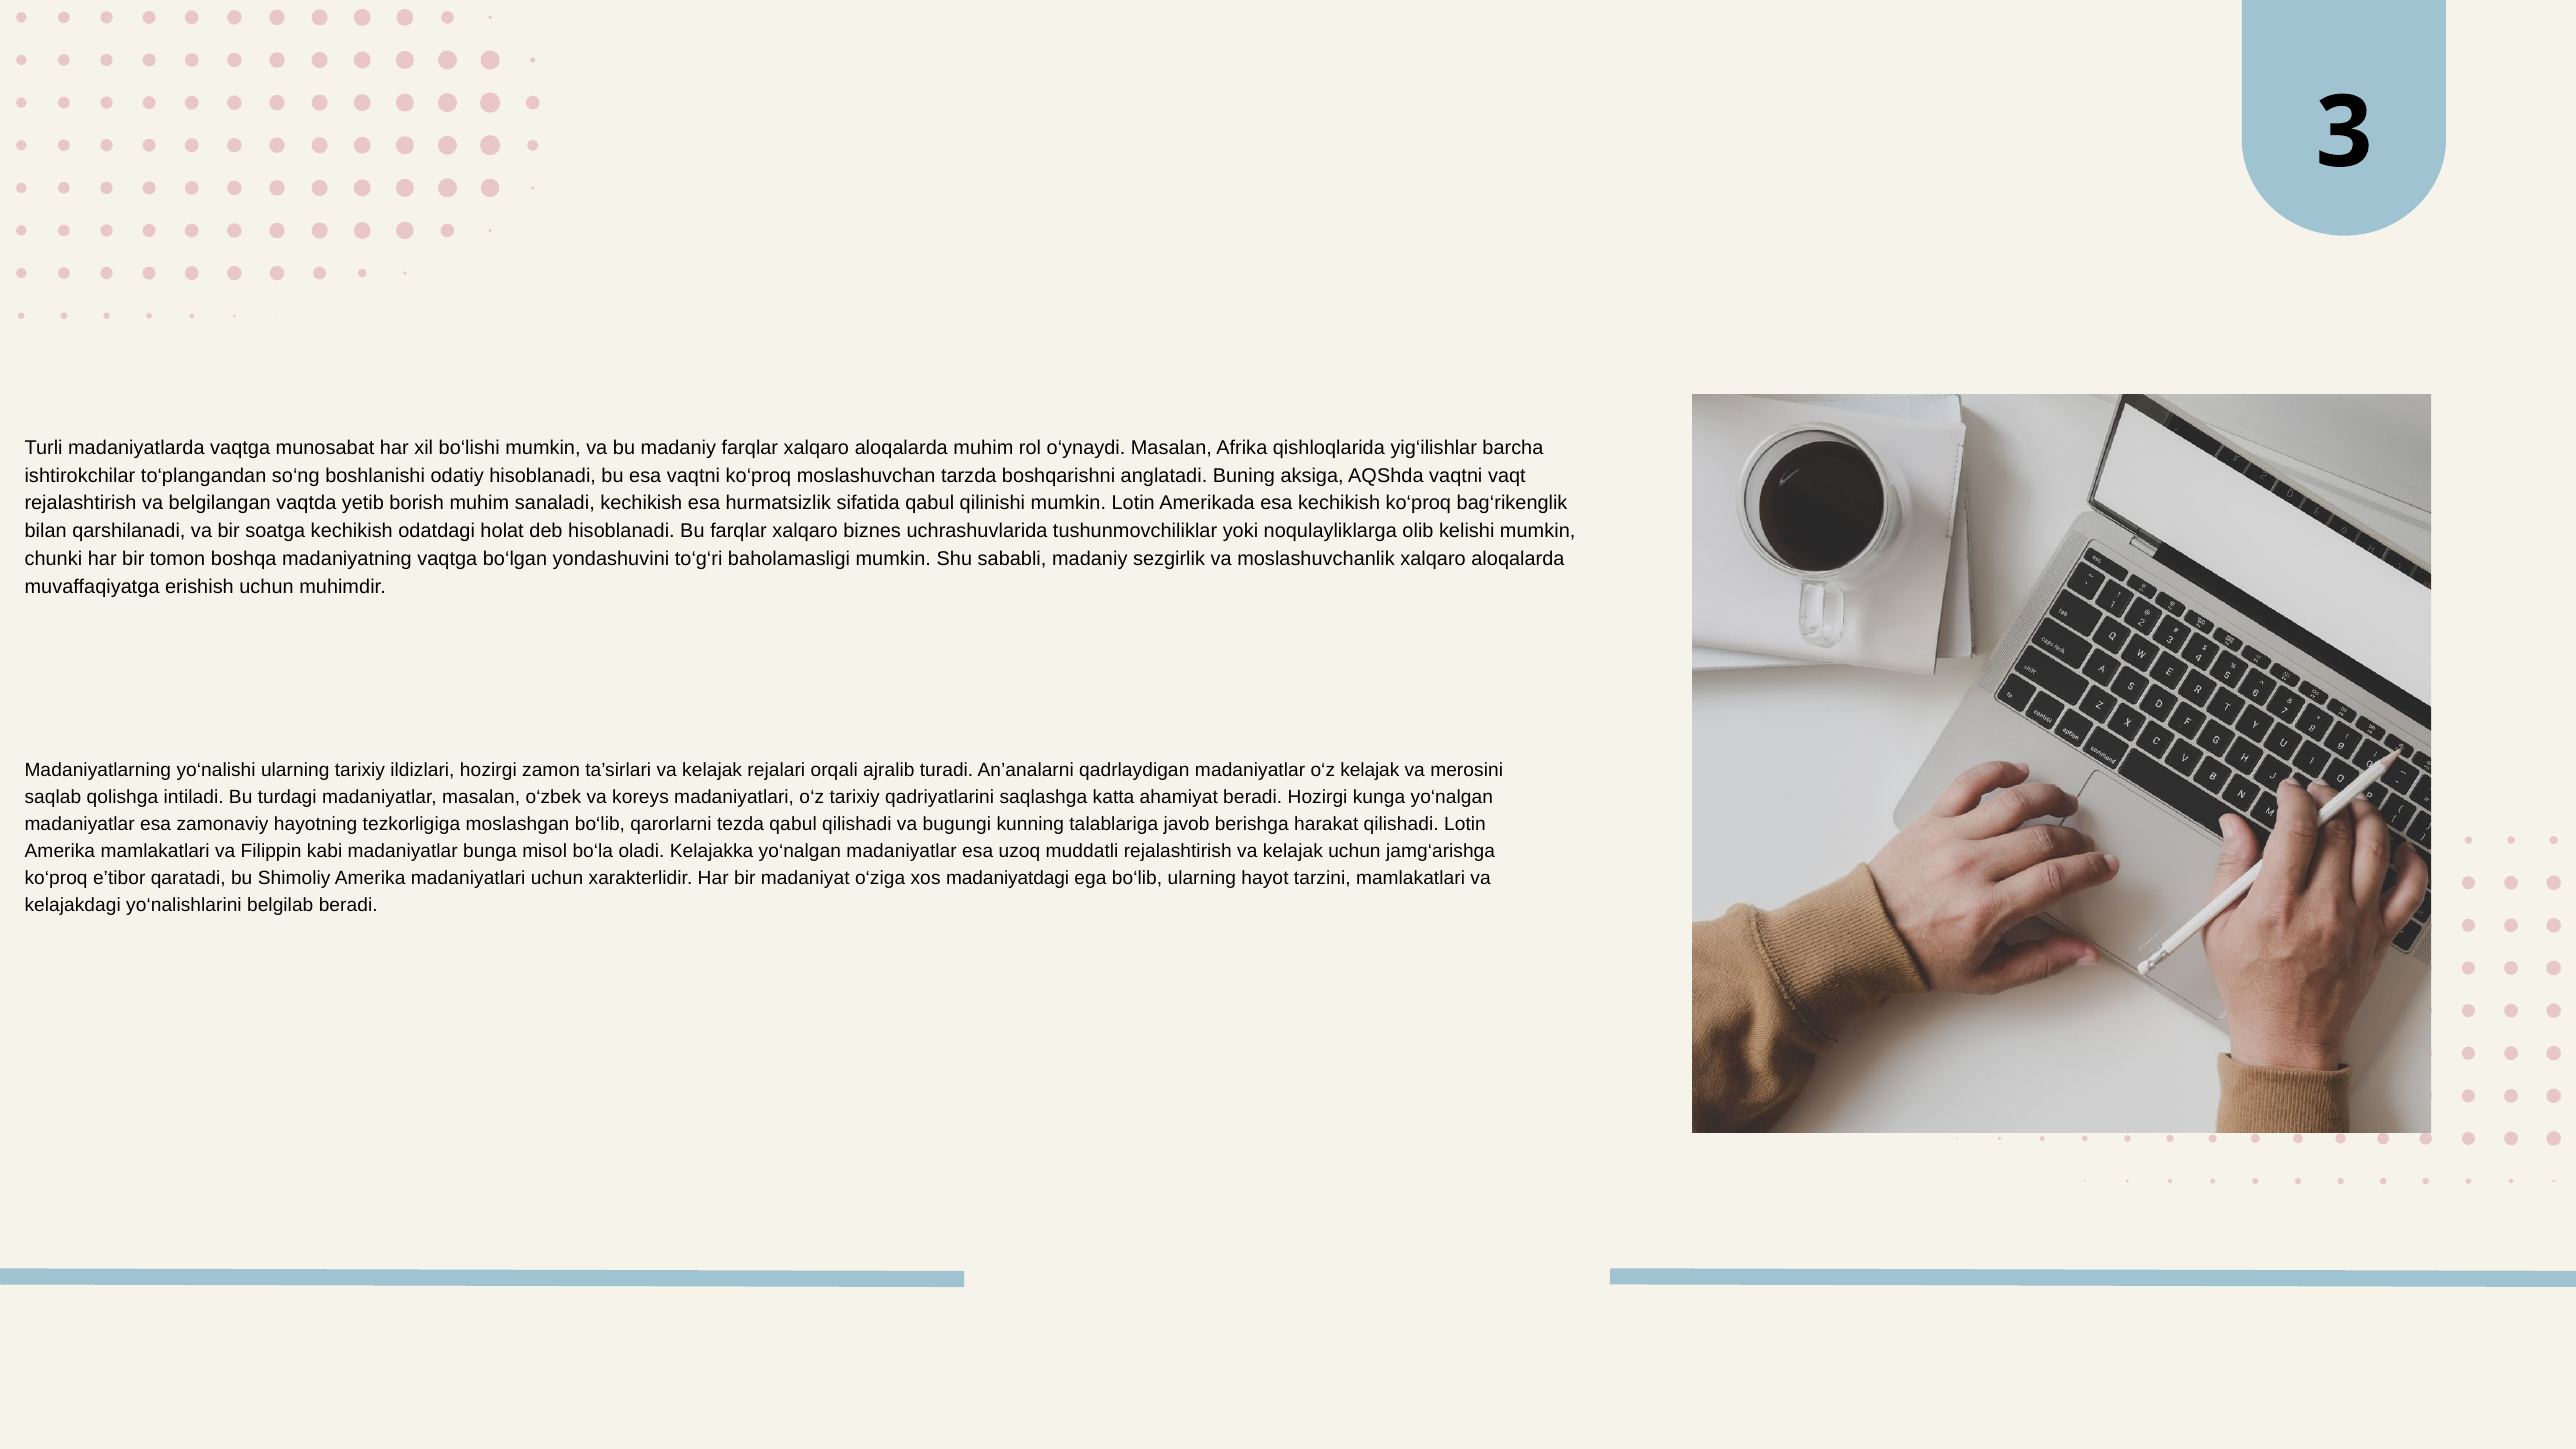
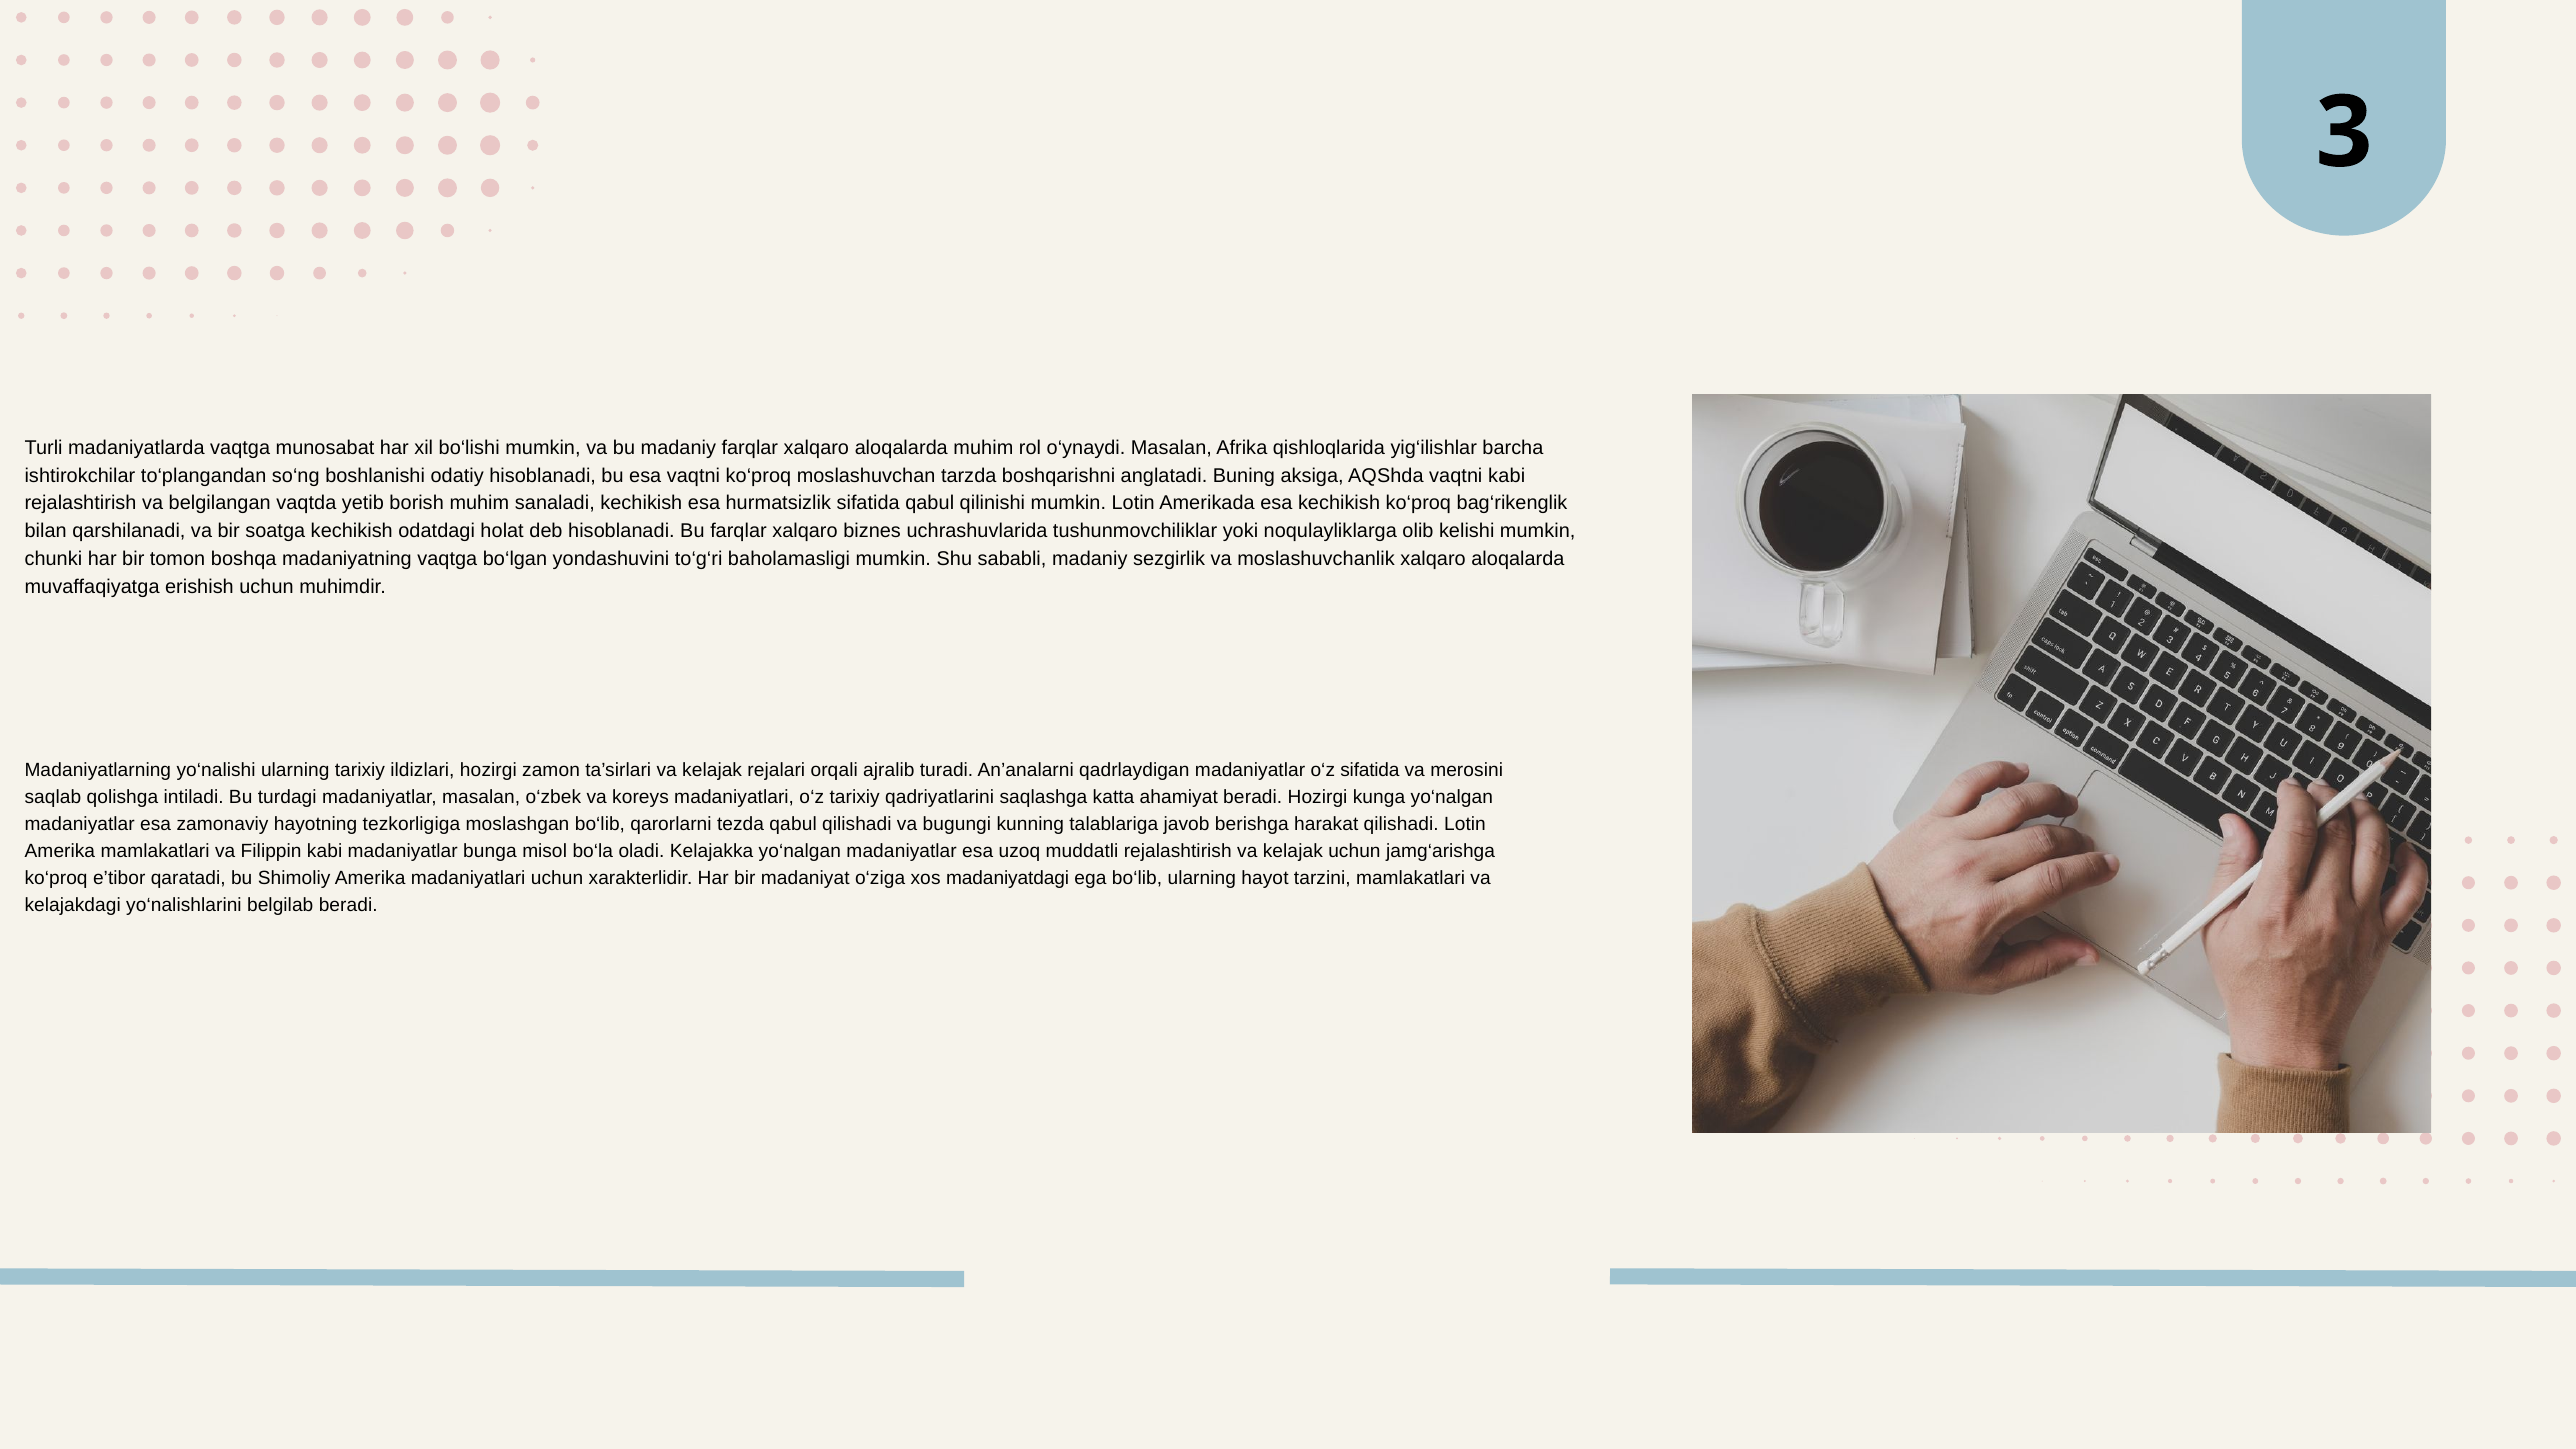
vaqtni vaqt: vaqt -> kabi
o‘z kelajak: kelajak -> sifatida
